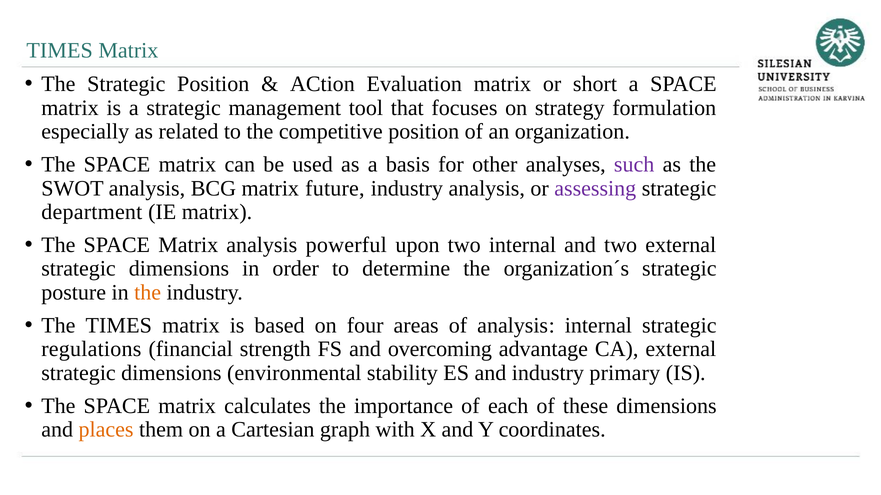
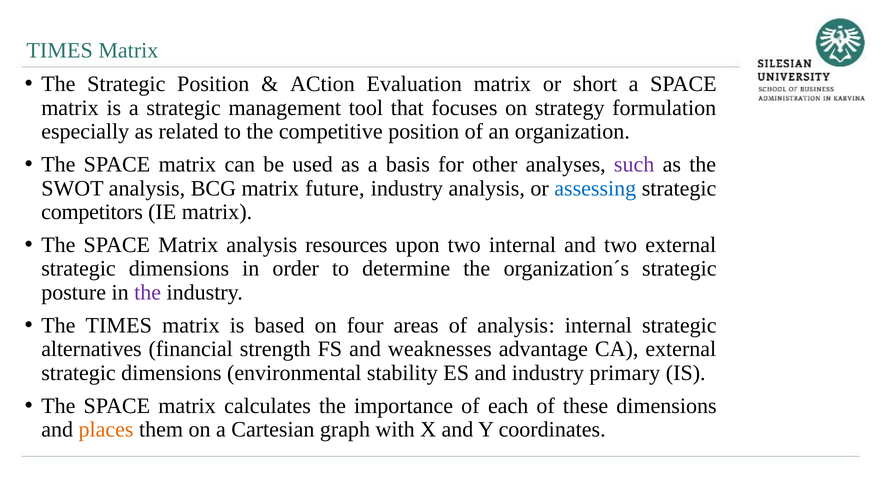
assessing colour: purple -> blue
department: department -> competitors
powerful: powerful -> resources
the at (148, 293) colour: orange -> purple
regulations: regulations -> alternatives
overcoming: overcoming -> weaknesses
